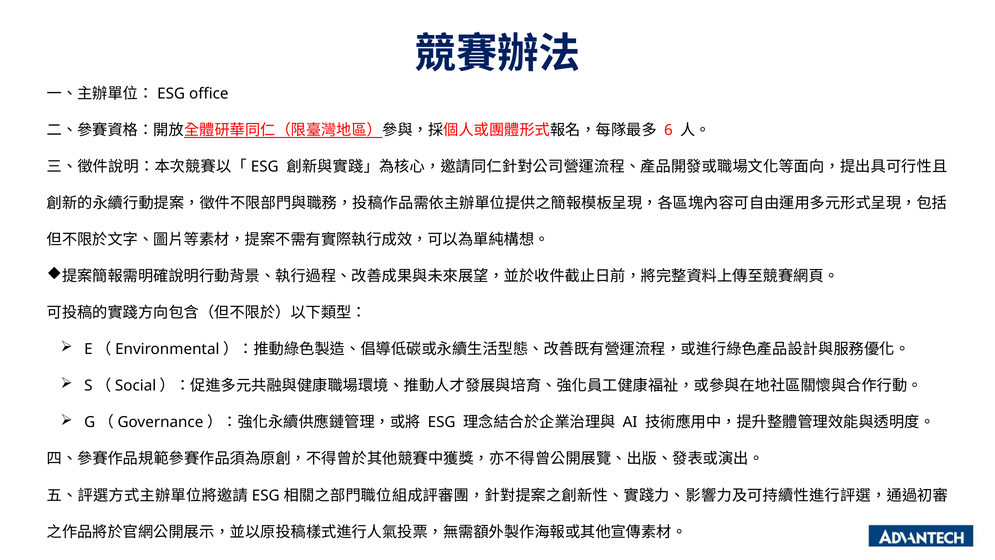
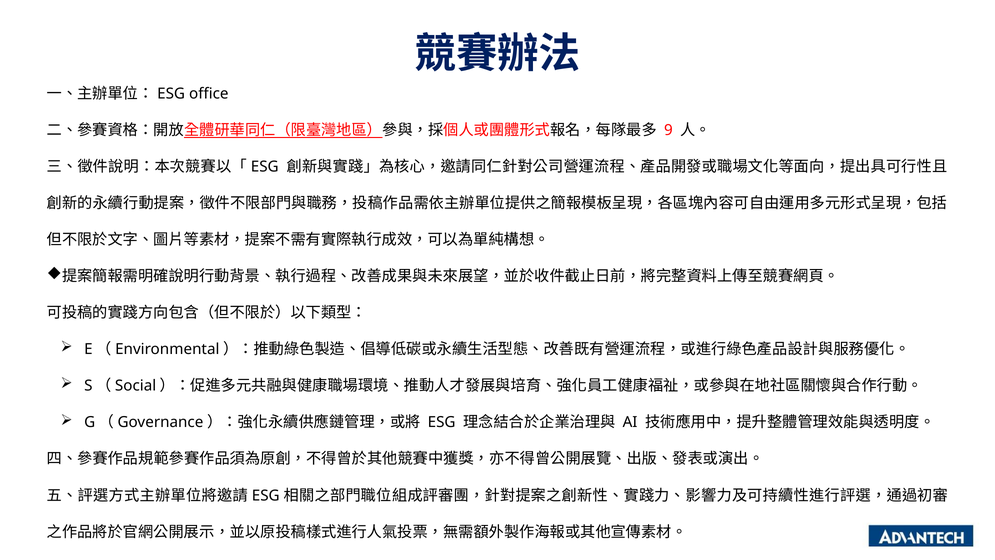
6: 6 -> 9
